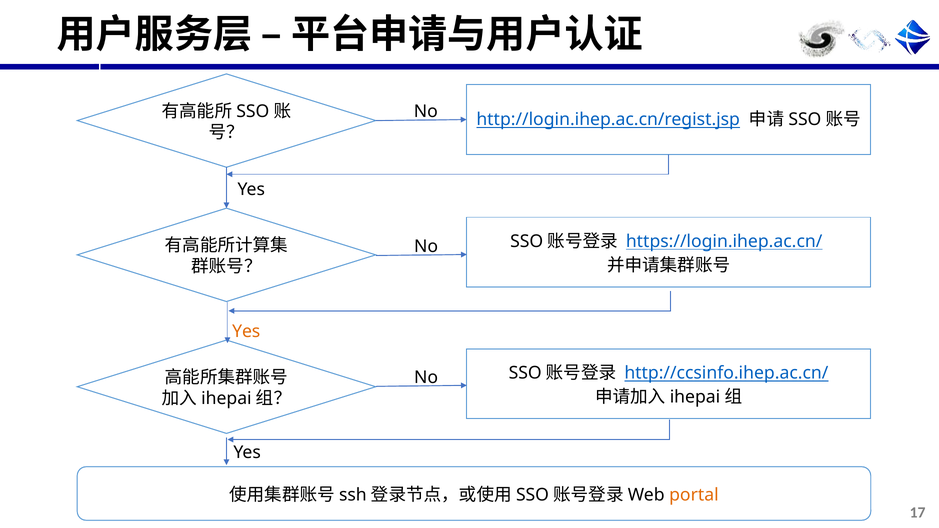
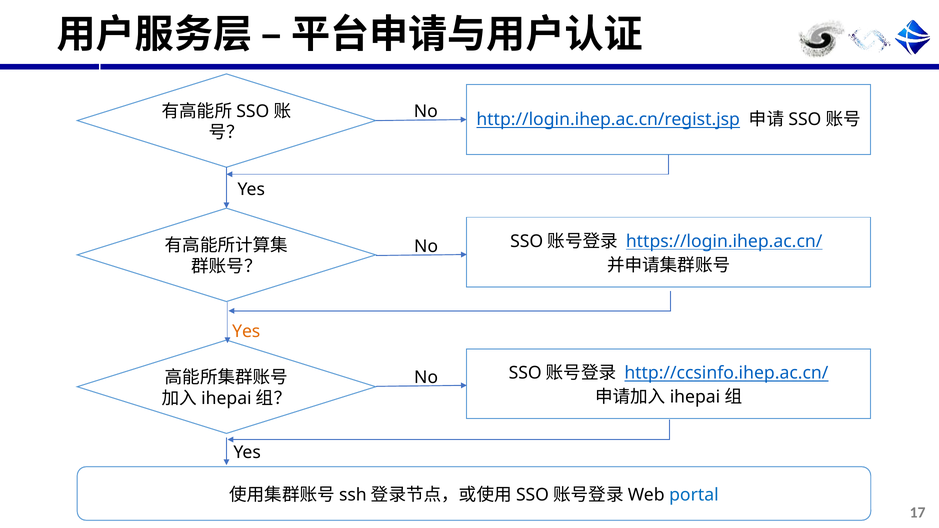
portal colour: orange -> blue
